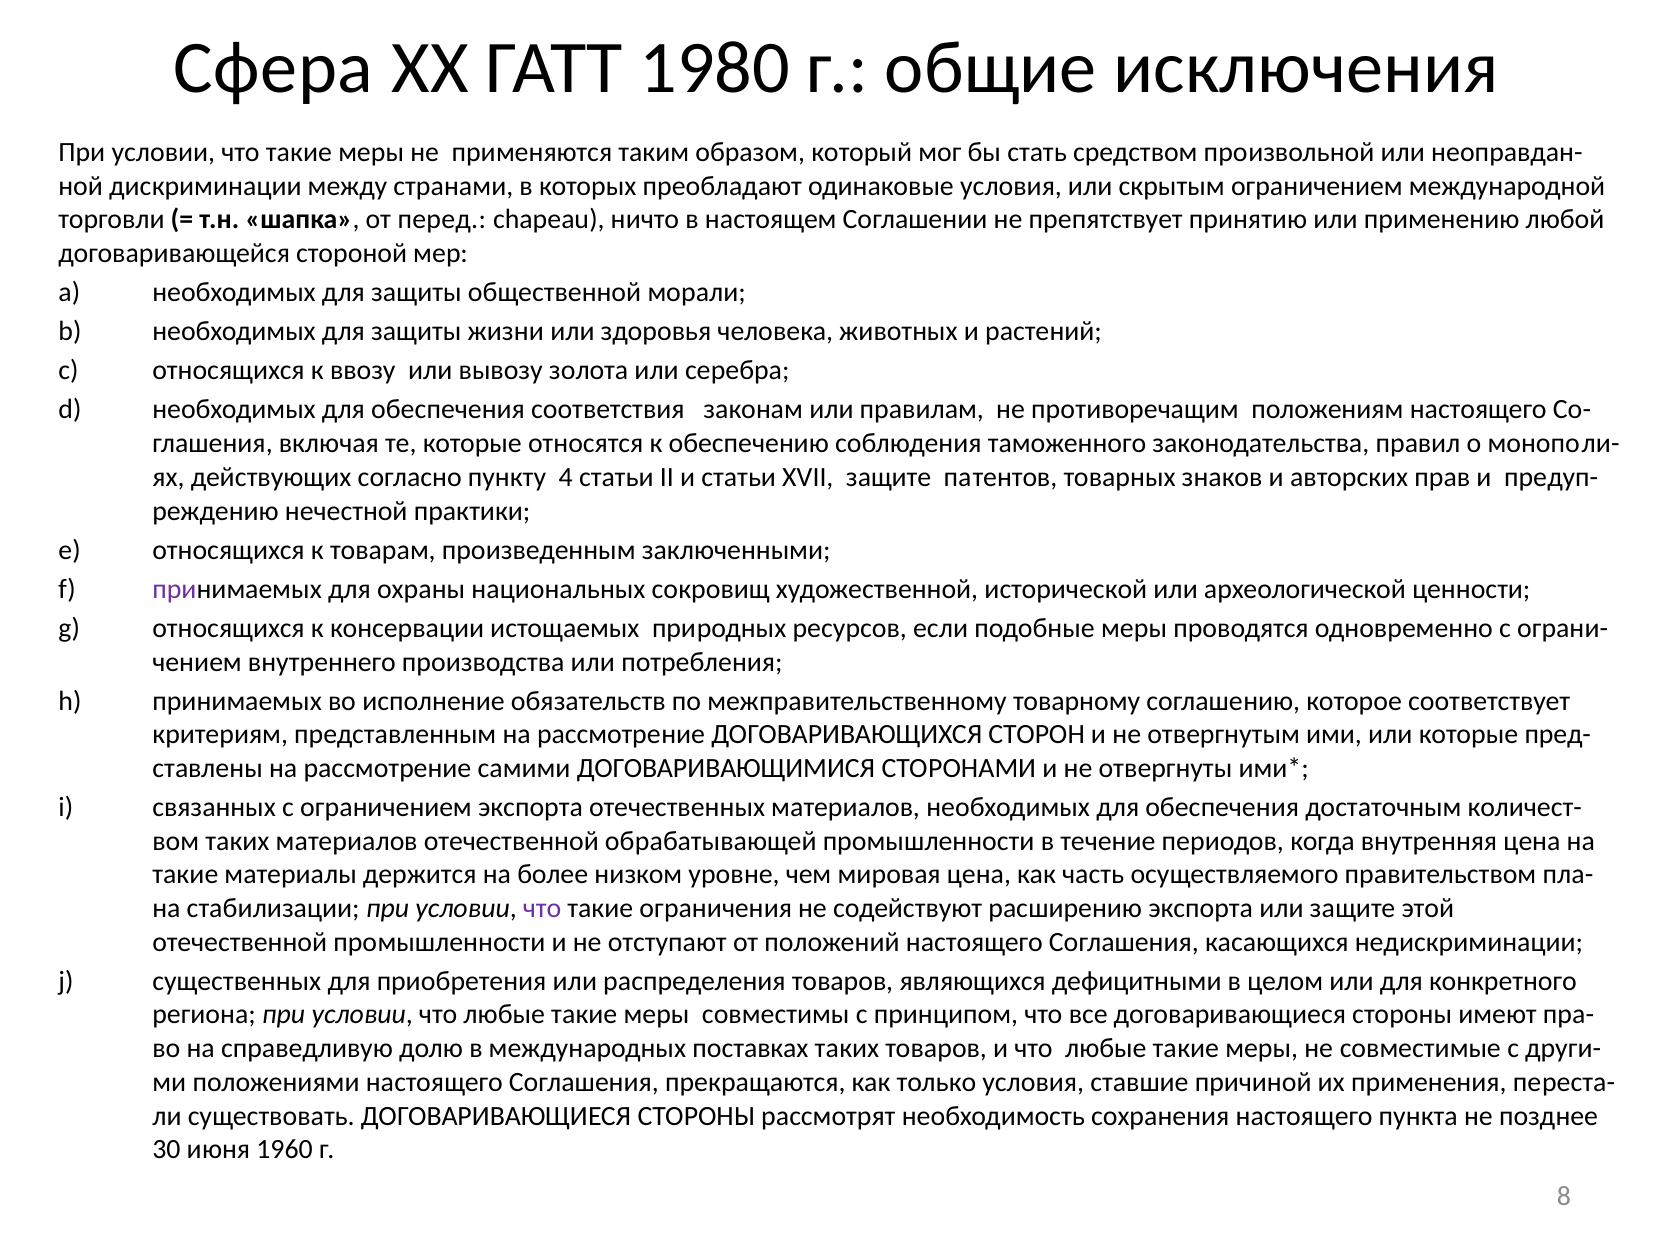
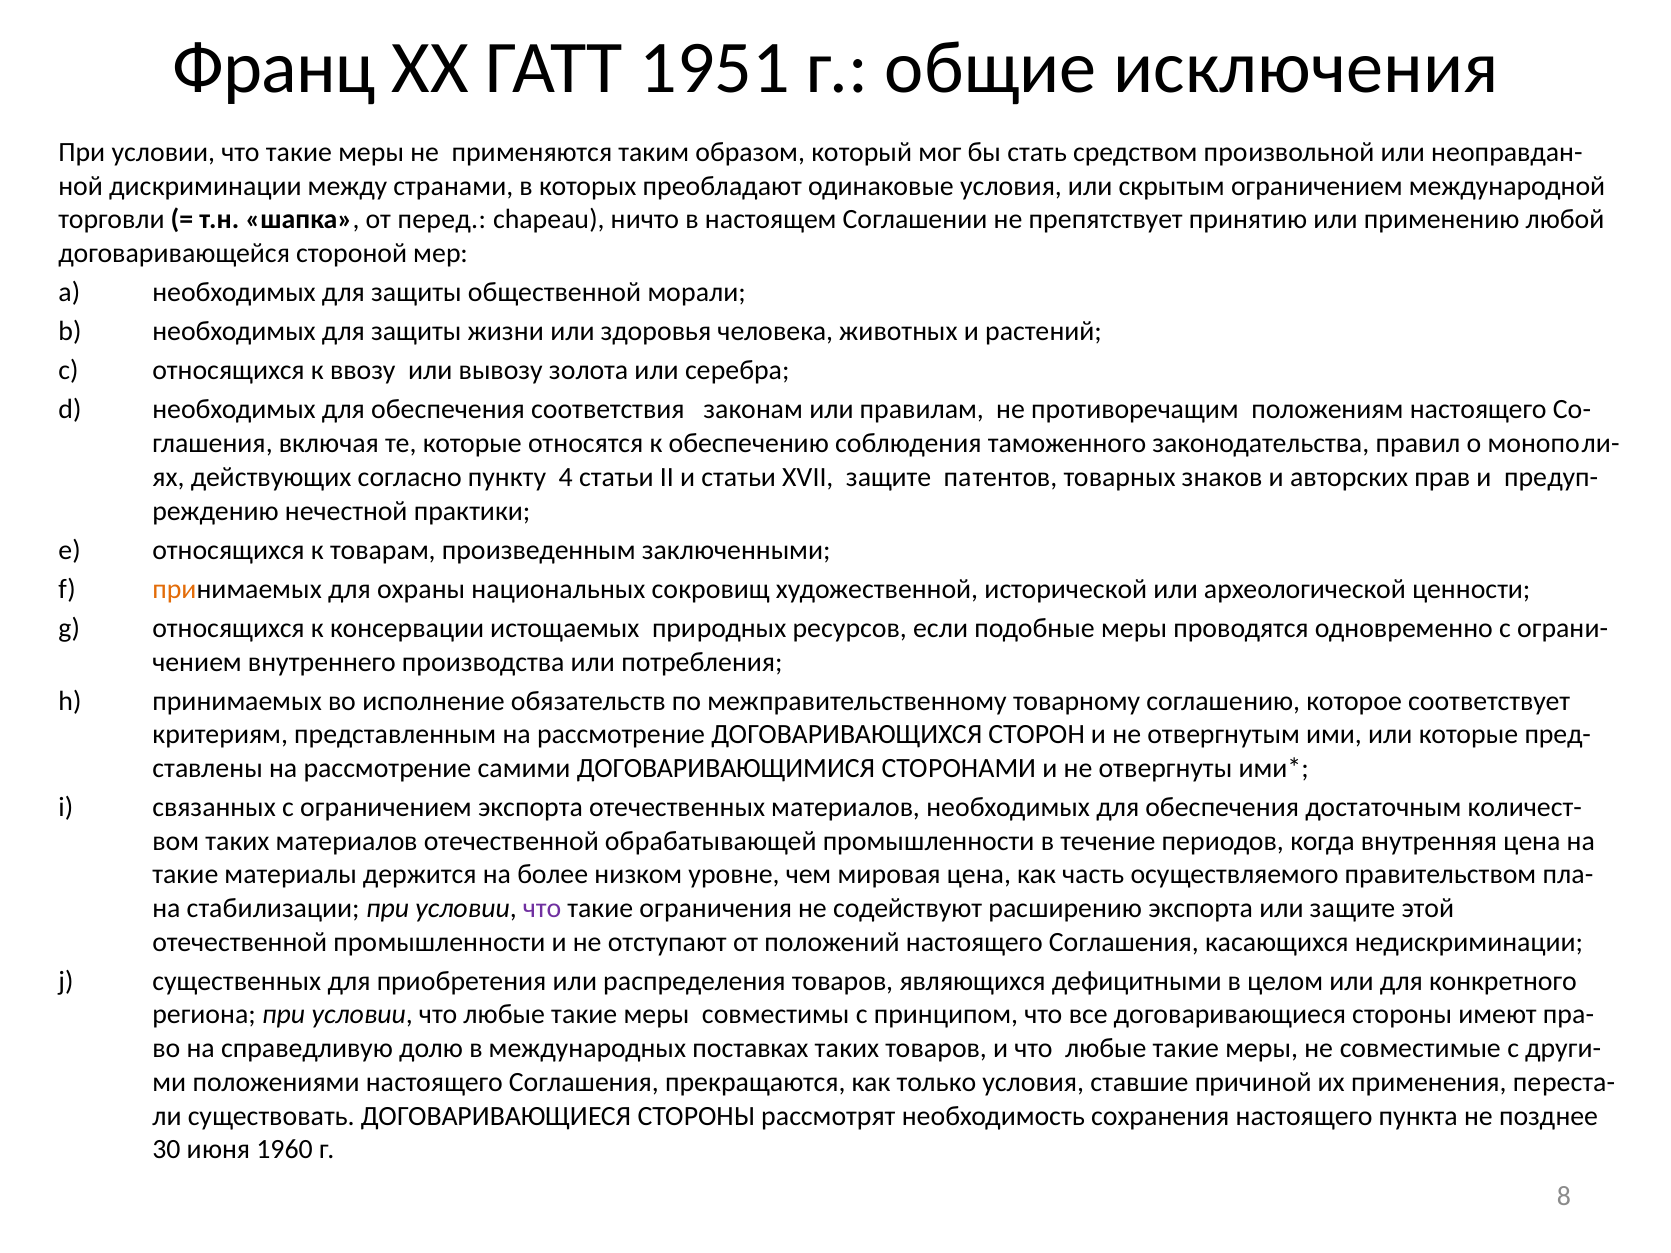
Сфера: Сфера -> Франц
1980: 1980 -> 1951
при at (175, 589) colour: purple -> orange
